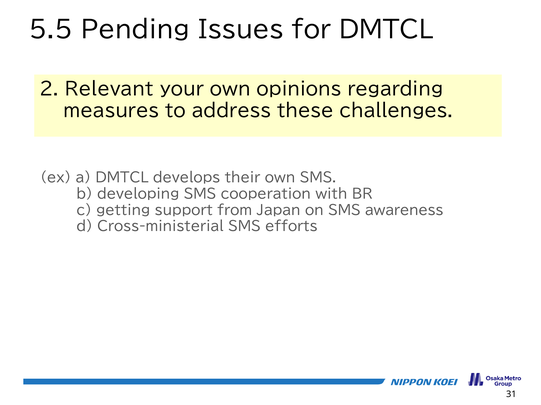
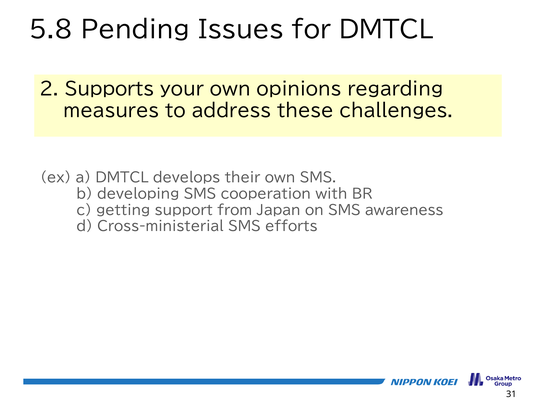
5.5: 5.5 -> 5.8
Relevant: Relevant -> Supports
